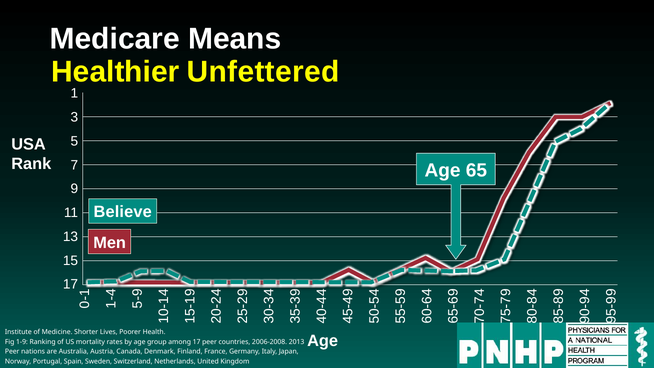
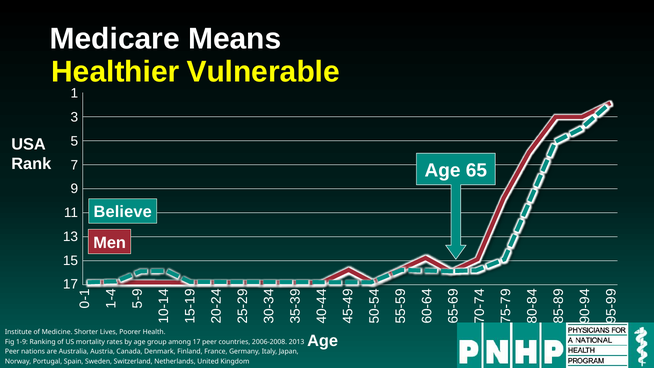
Unfettered: Unfettered -> Vulnerable
